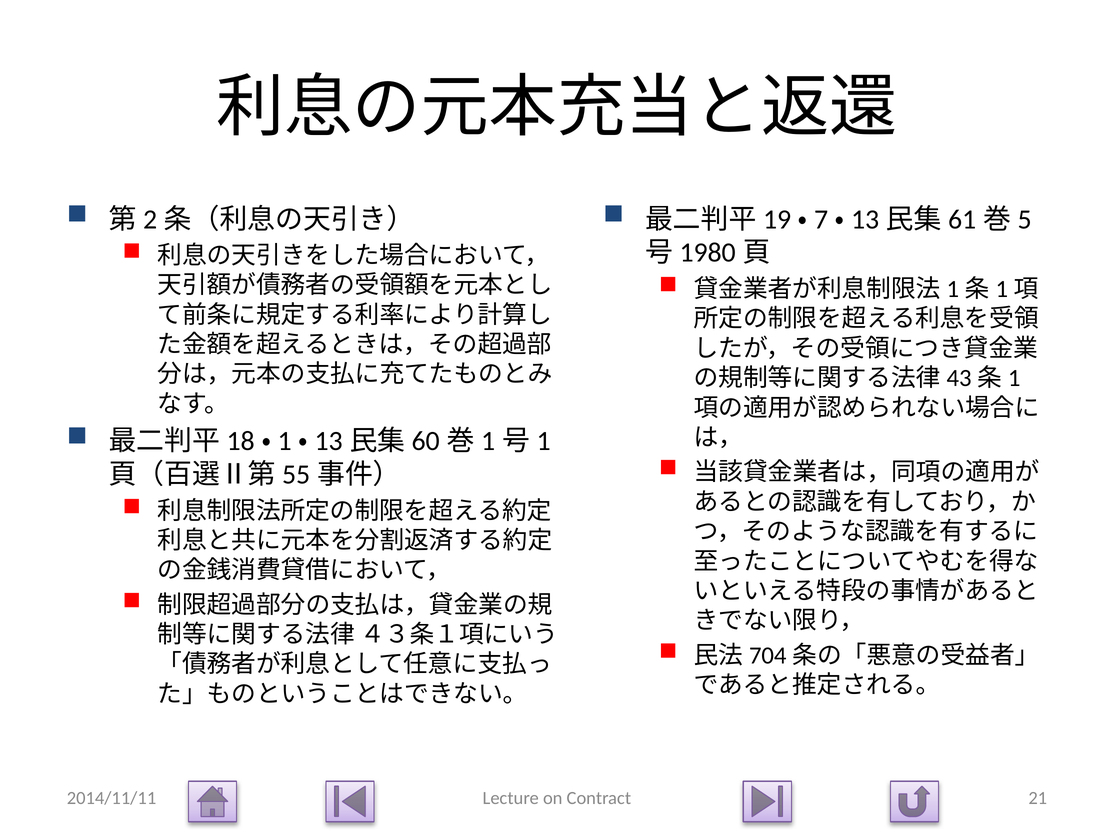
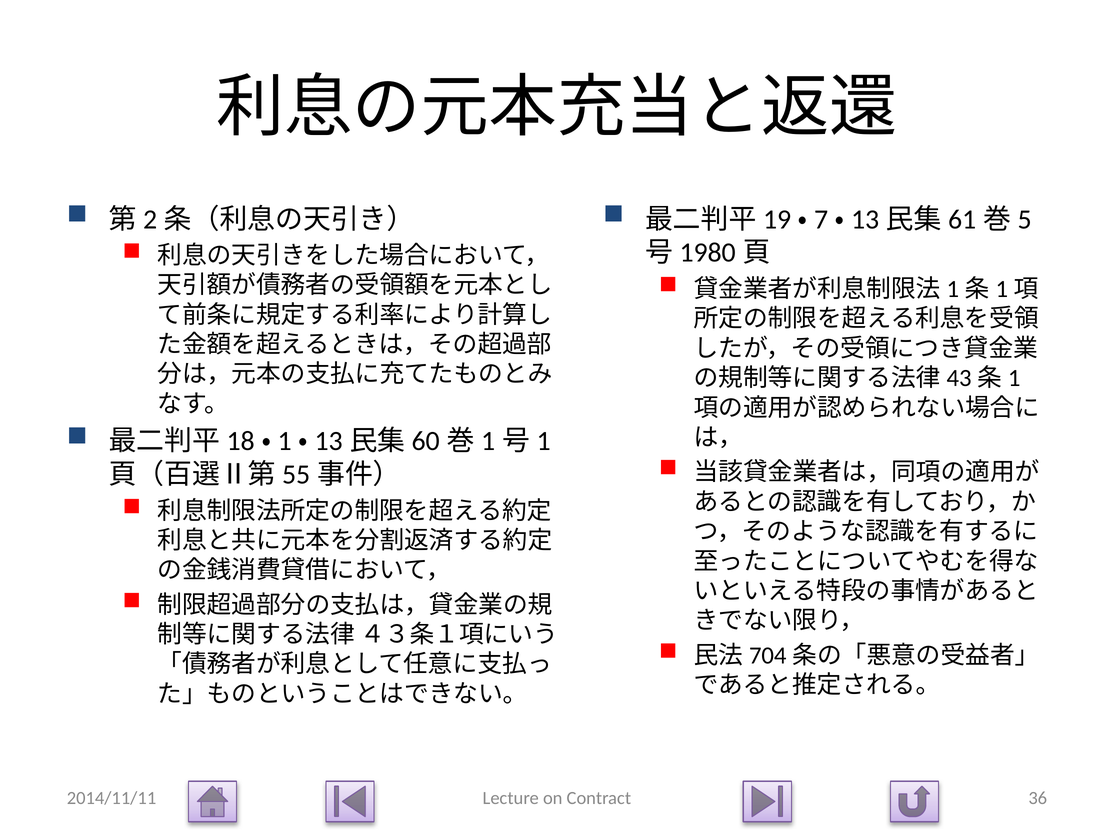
21: 21 -> 36
